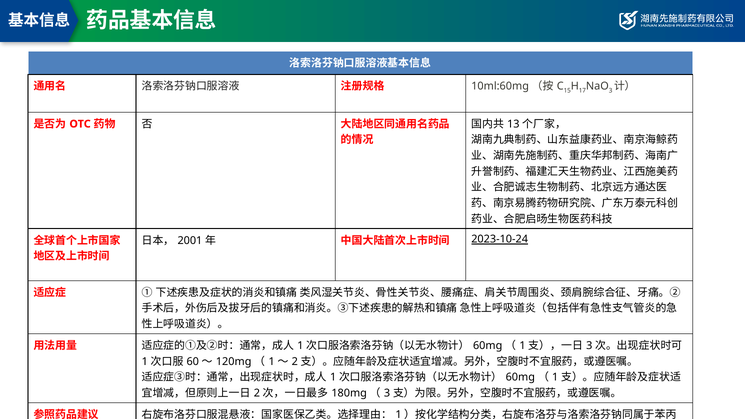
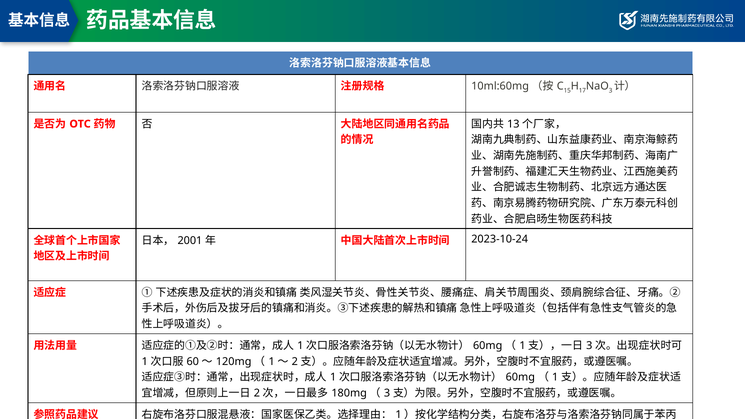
2023-10-24 underline: present -> none
